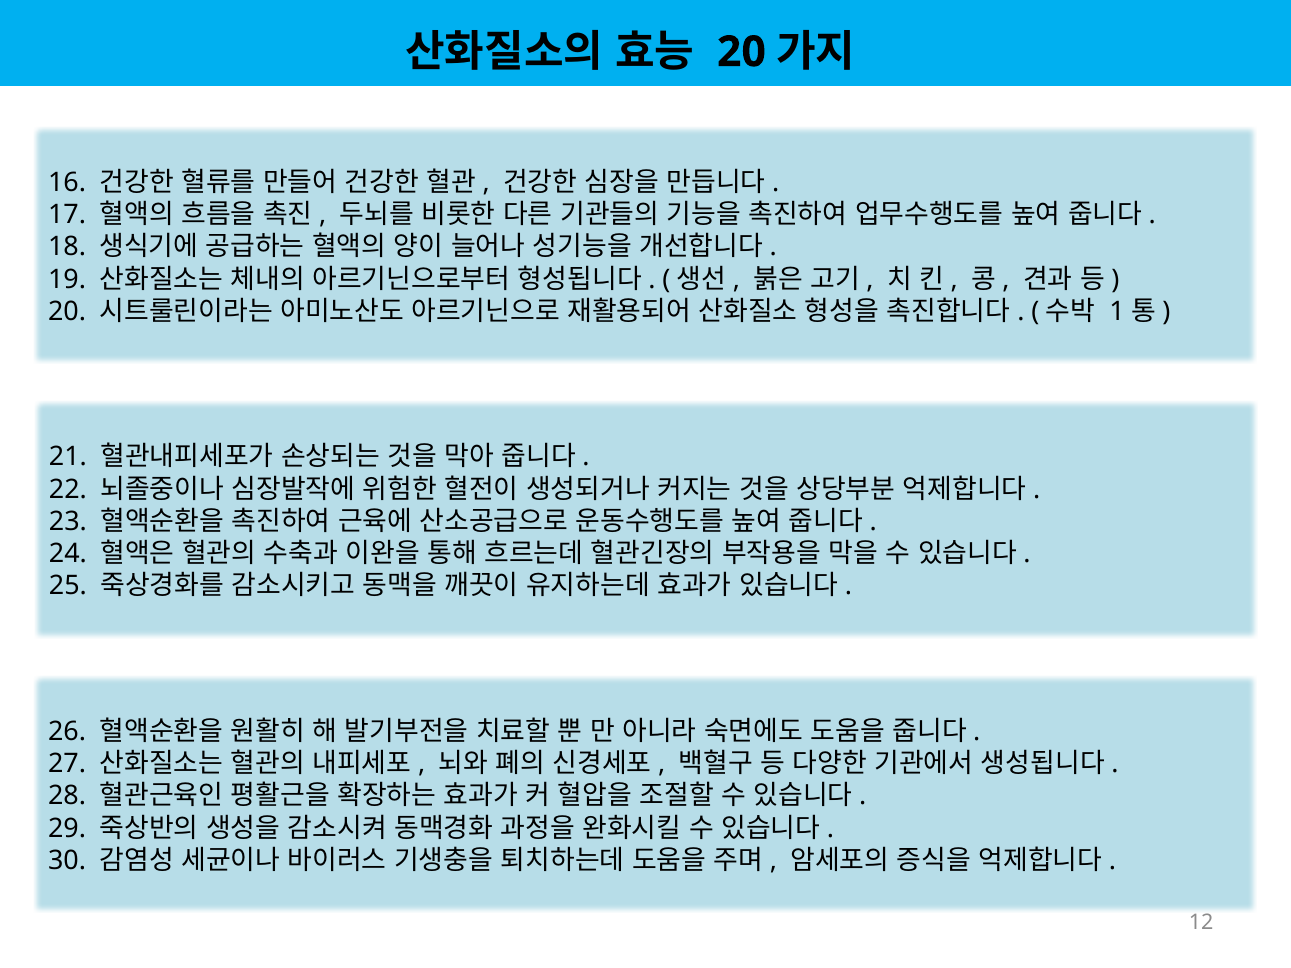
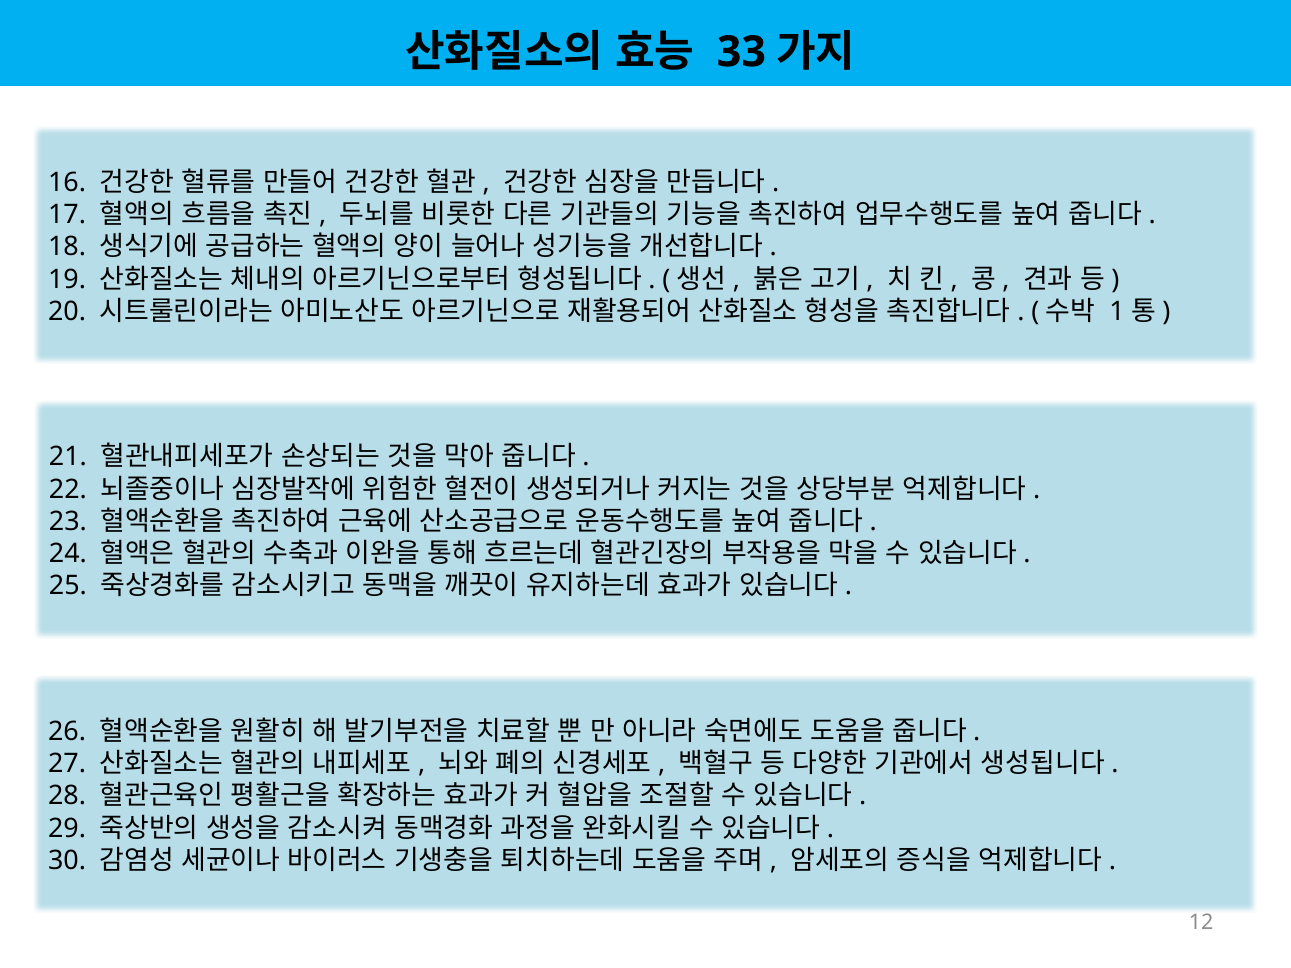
20 at (741, 52): 20 -> 33
